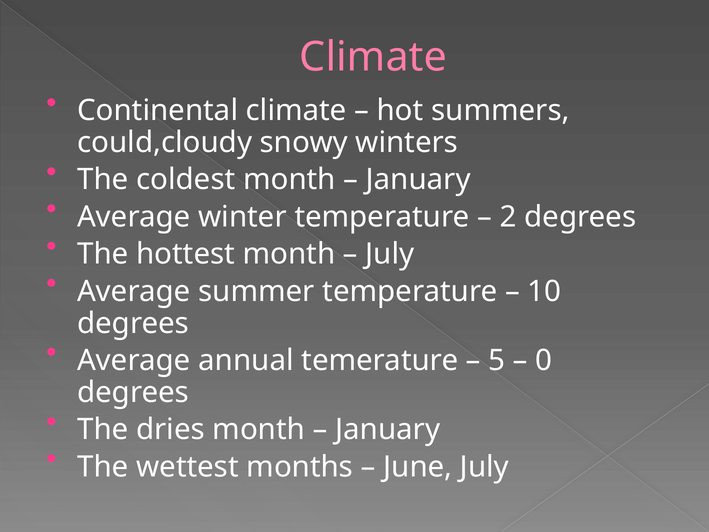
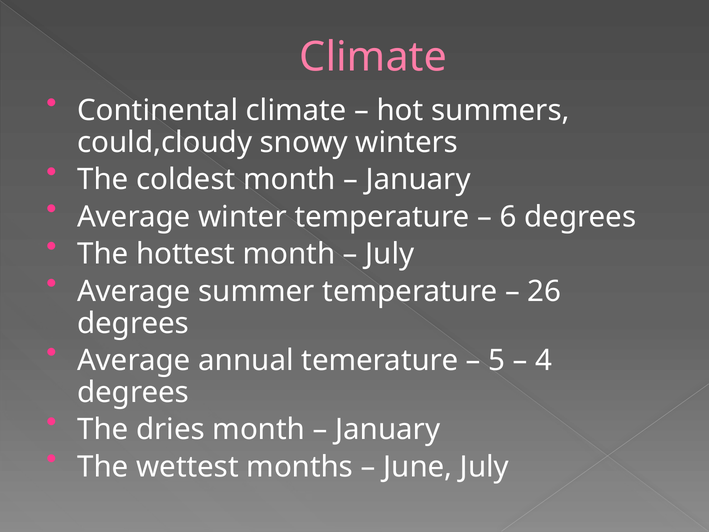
2: 2 -> 6
10: 10 -> 26
0: 0 -> 4
